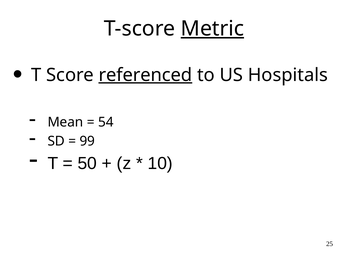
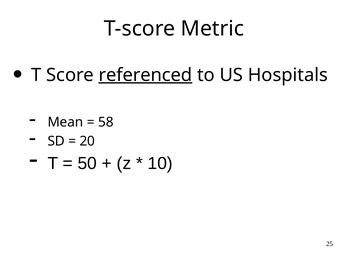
Metric underline: present -> none
54: 54 -> 58
99: 99 -> 20
